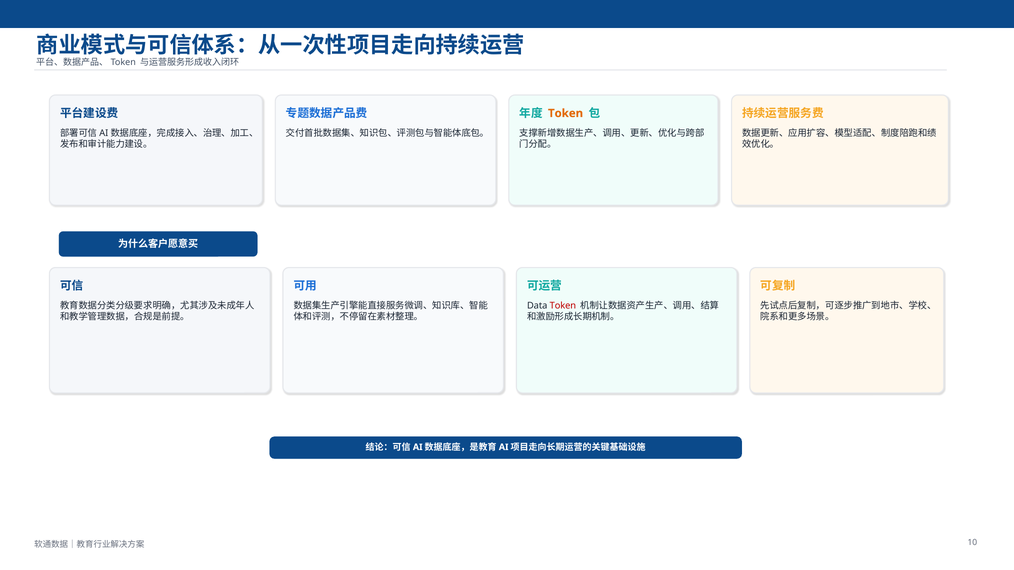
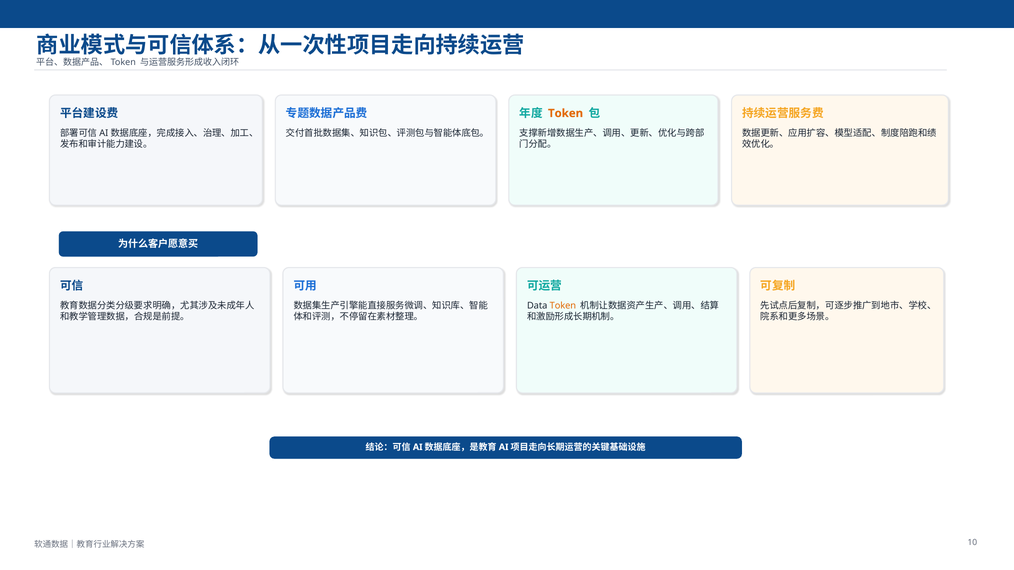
Token at (563, 306) colour: red -> orange
